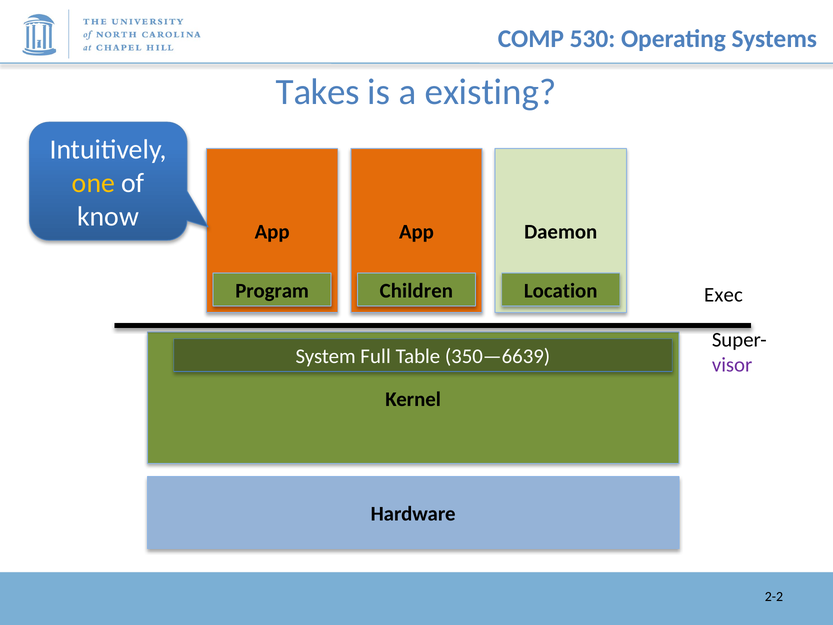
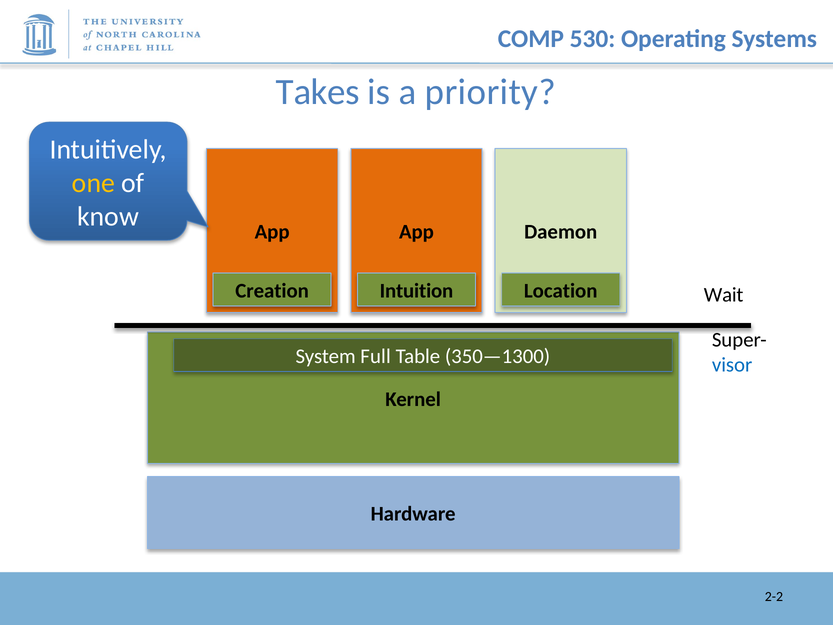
existing: existing -> priority
Program: Program -> Creation
Children: Children -> Intuition
Exec: Exec -> Wait
350—6639: 350—6639 -> 350—1300
visor colour: purple -> blue
